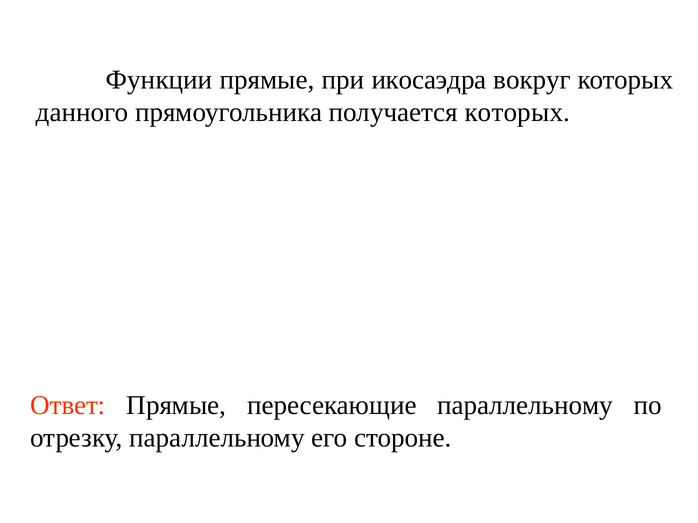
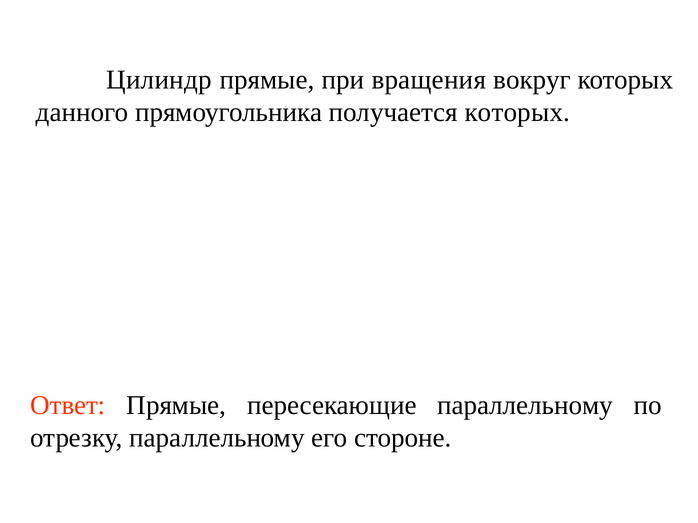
Функции: Функции -> Цилиндр
икосаэдра: икосаэдра -> вращения
